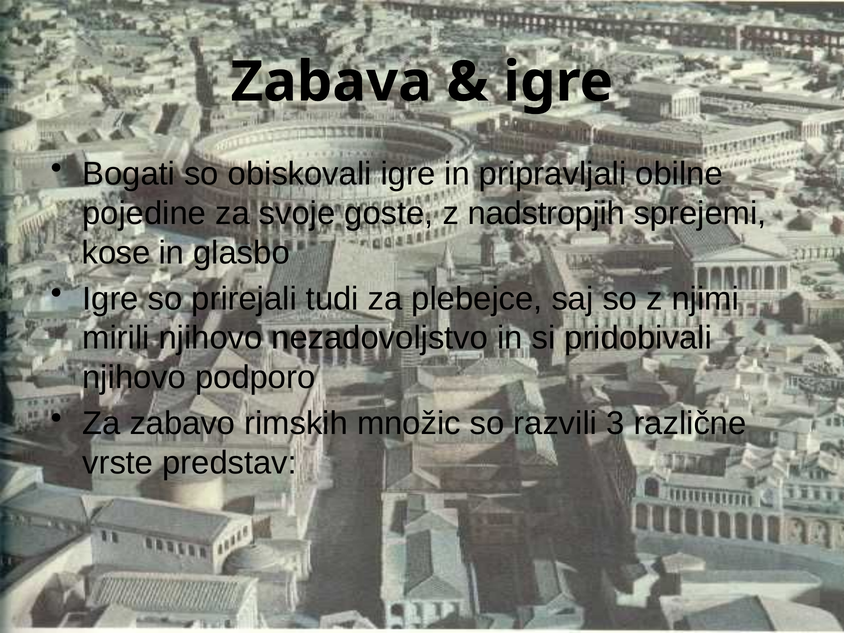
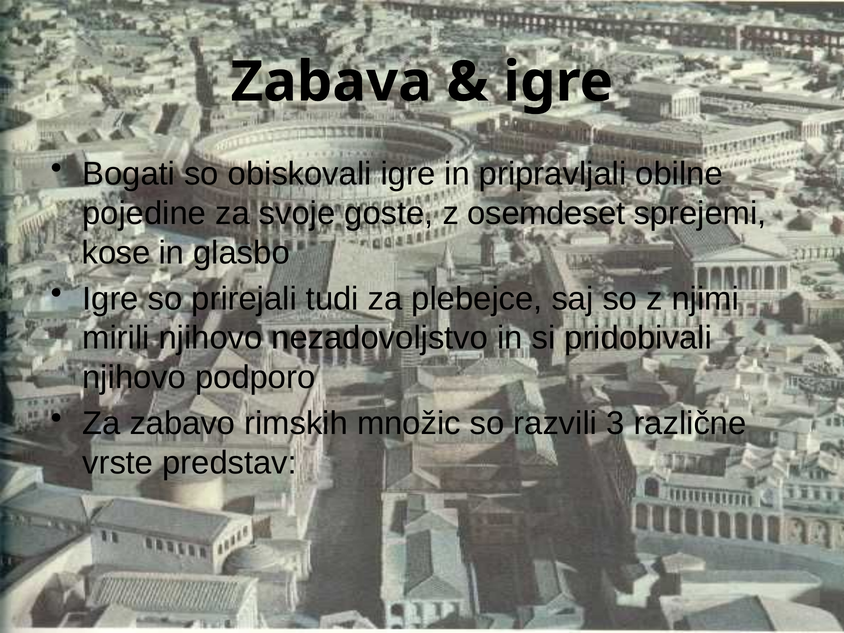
nadstropjih: nadstropjih -> osemdeset
